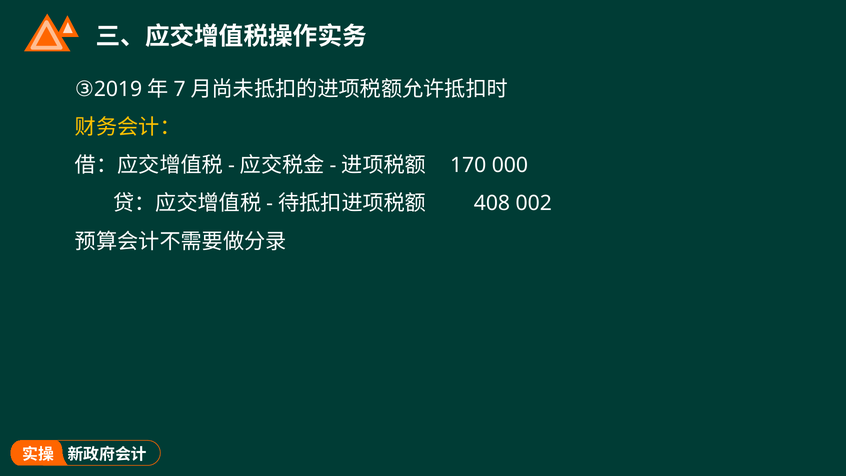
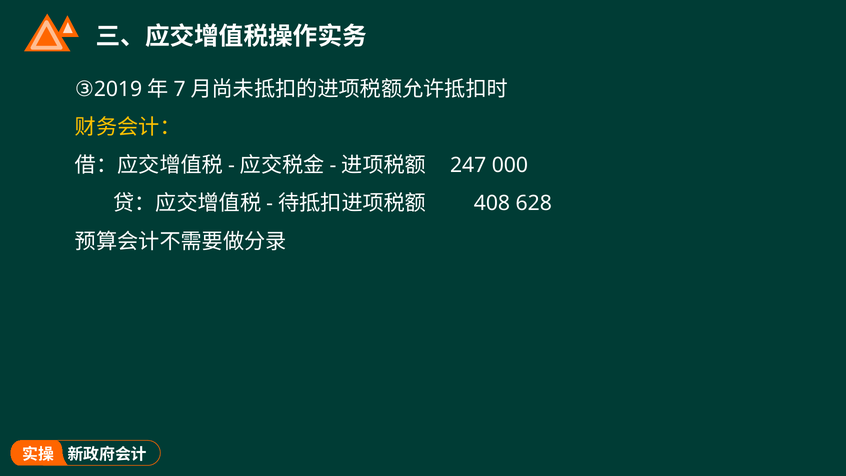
170: 170 -> 247
002: 002 -> 628
